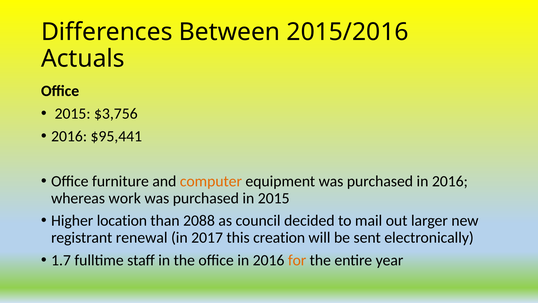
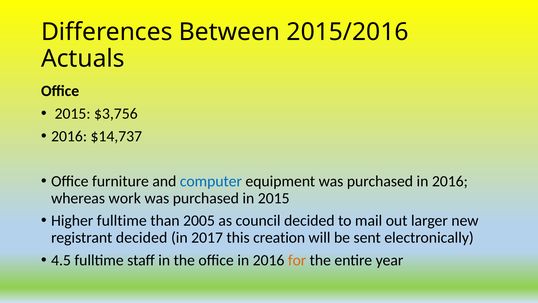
$95,441: $95,441 -> $14,737
computer colour: orange -> blue
Higher location: location -> fulltime
2088: 2088 -> 2005
registrant renewal: renewal -> decided
1.7: 1.7 -> 4.5
